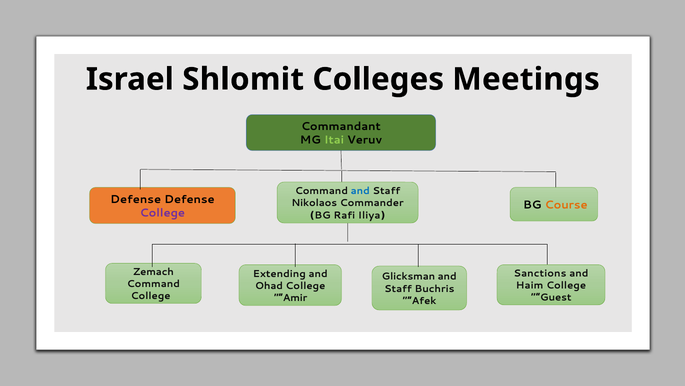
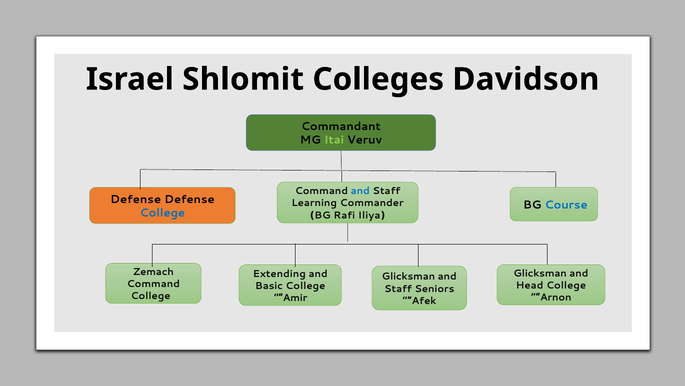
Meetings: Meetings -> Davidson
Nikolaos: Nikolaos -> Learning
Course colour: orange -> blue
College at (162, 213) colour: purple -> blue
Sanctions at (540, 273): Sanctions -> Glicksman
Haim: Haim -> Head
Ohad: Ohad -> Basic
Buchris: Buchris -> Seniors
Guest: Guest -> Arnon
